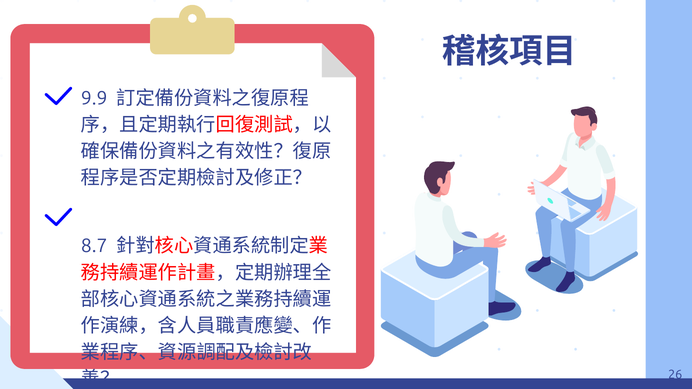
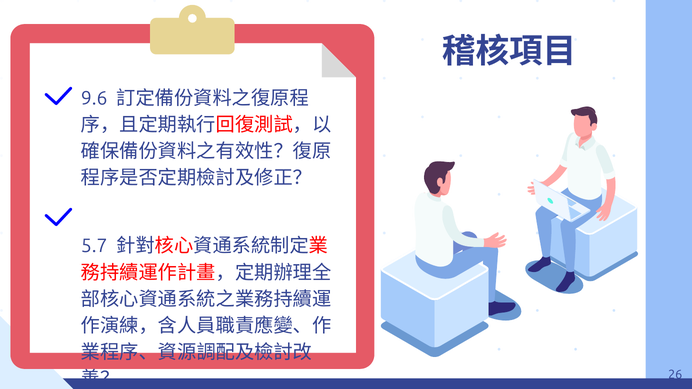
9.9: 9.9 -> 9.6
8.7: 8.7 -> 5.7
